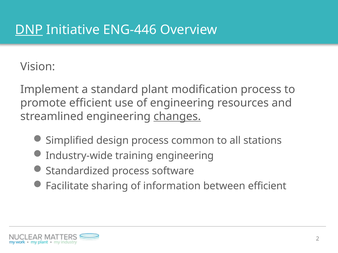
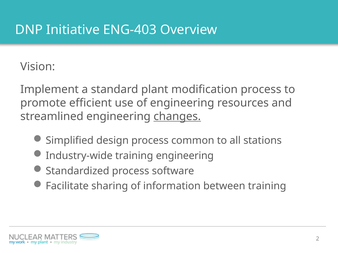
DNP underline: present -> none
ENG-446: ENG-446 -> ENG-403
between efficient: efficient -> training
